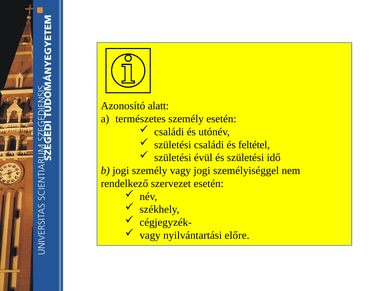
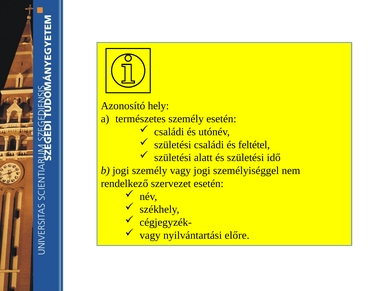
alatt: alatt -> hely
évül: évül -> alatt
